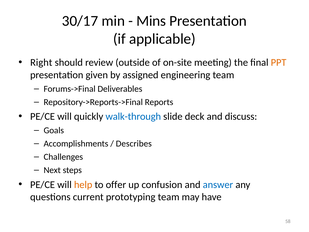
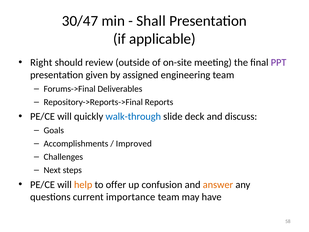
30/17: 30/17 -> 30/47
Mins: Mins -> Shall
PPT colour: orange -> purple
Describes: Describes -> Improved
answer colour: blue -> orange
prototyping: prototyping -> importance
